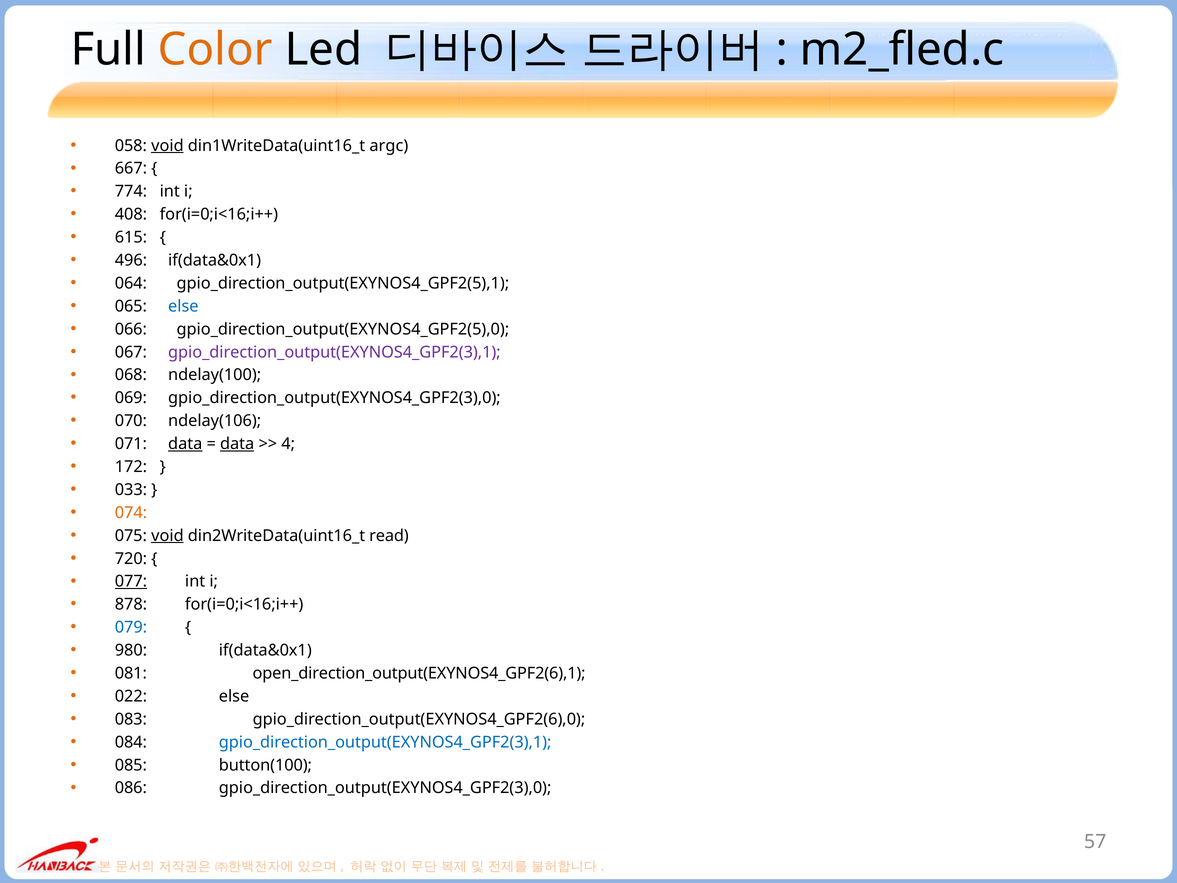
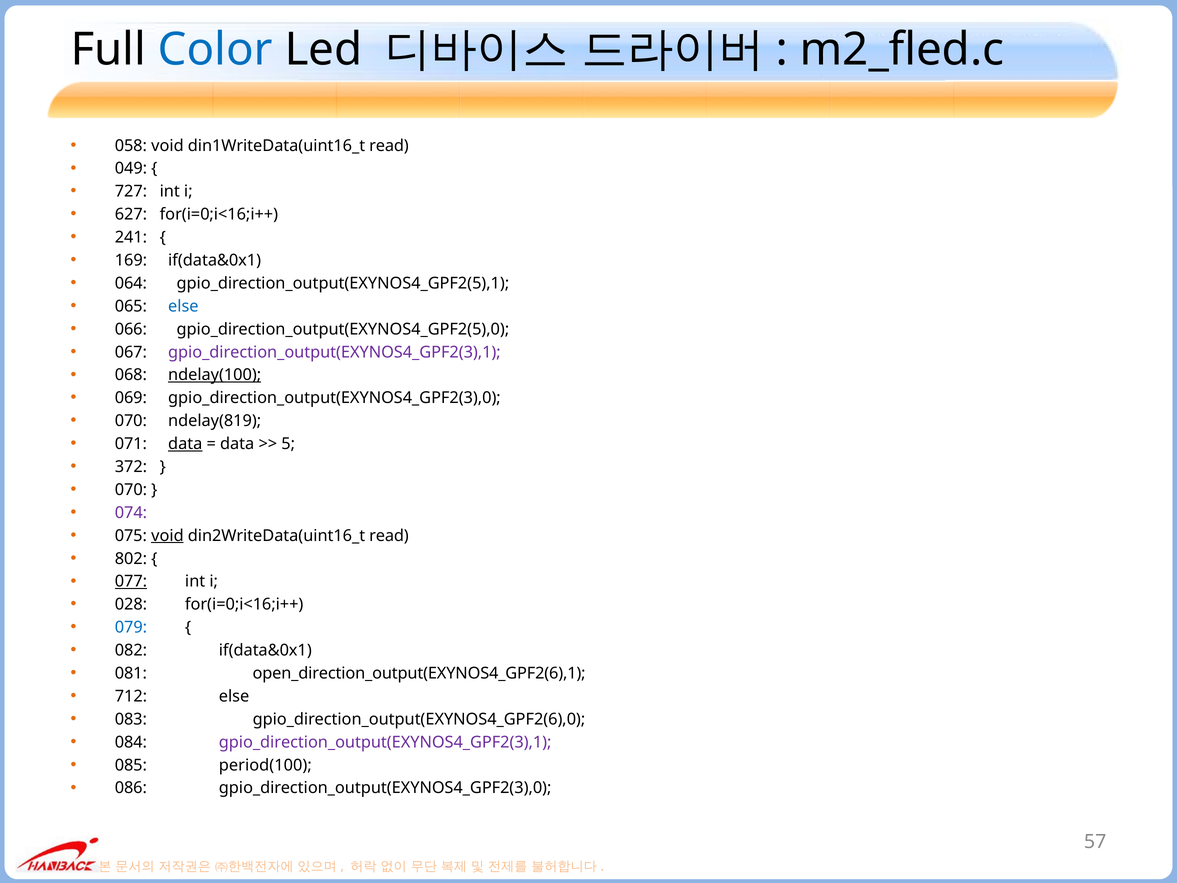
Color colour: orange -> blue
void at (167, 146) underline: present -> none
din1WriteData(uint16_t argc: argc -> read
667: 667 -> 049
774: 774 -> 727
408: 408 -> 627
615: 615 -> 241
496: 496 -> 169
ndelay(100 underline: none -> present
ndelay(106: ndelay(106 -> ndelay(819
data at (237, 444) underline: present -> none
4: 4 -> 5
172: 172 -> 372
033 at (131, 490): 033 -> 070
074 colour: orange -> purple
720: 720 -> 802
878: 878 -> 028
980: 980 -> 082
022: 022 -> 712
gpio_direction_output(EXYNOS4_GPF2(3),1 at (385, 742) colour: blue -> purple
button(100: button(100 -> period(100
